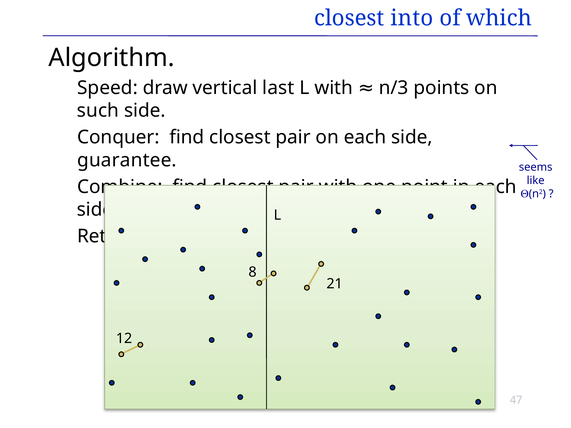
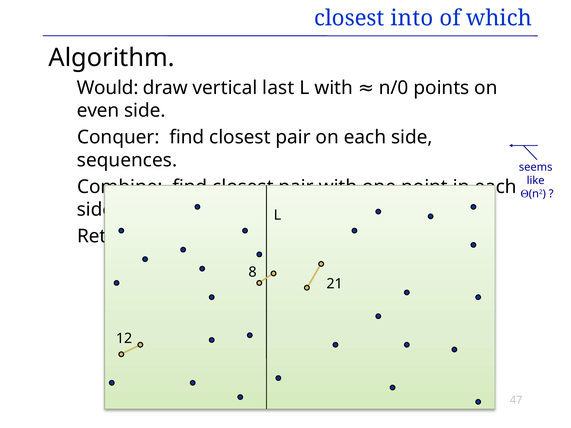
Speed: Speed -> Would
n/3: n/3 -> n/0
such: such -> even
guarantee: guarantee -> sequences
